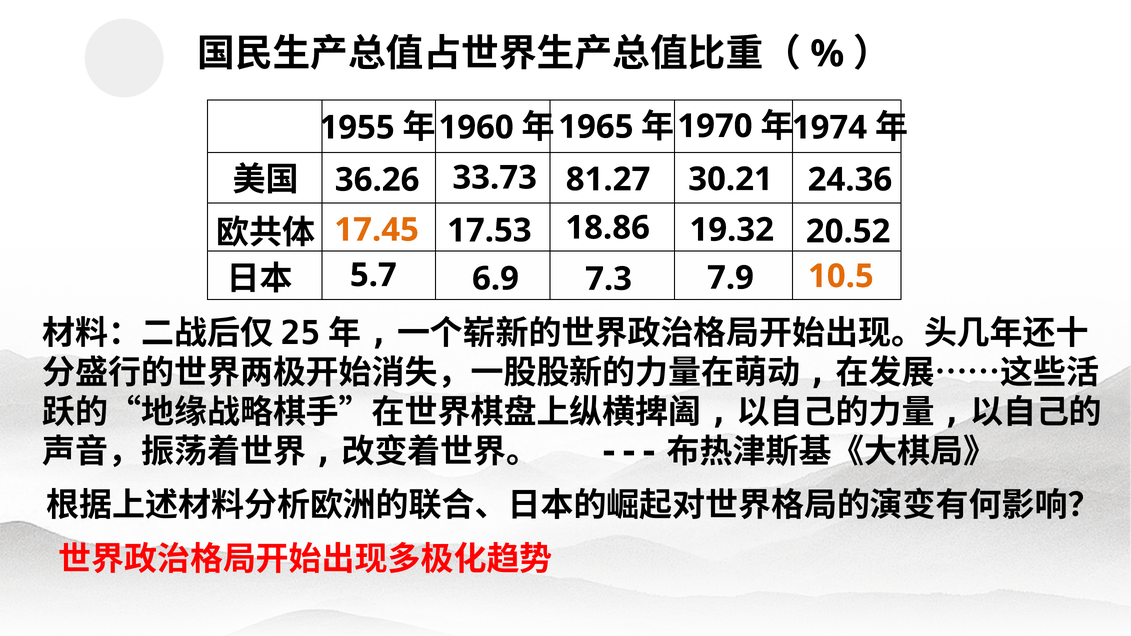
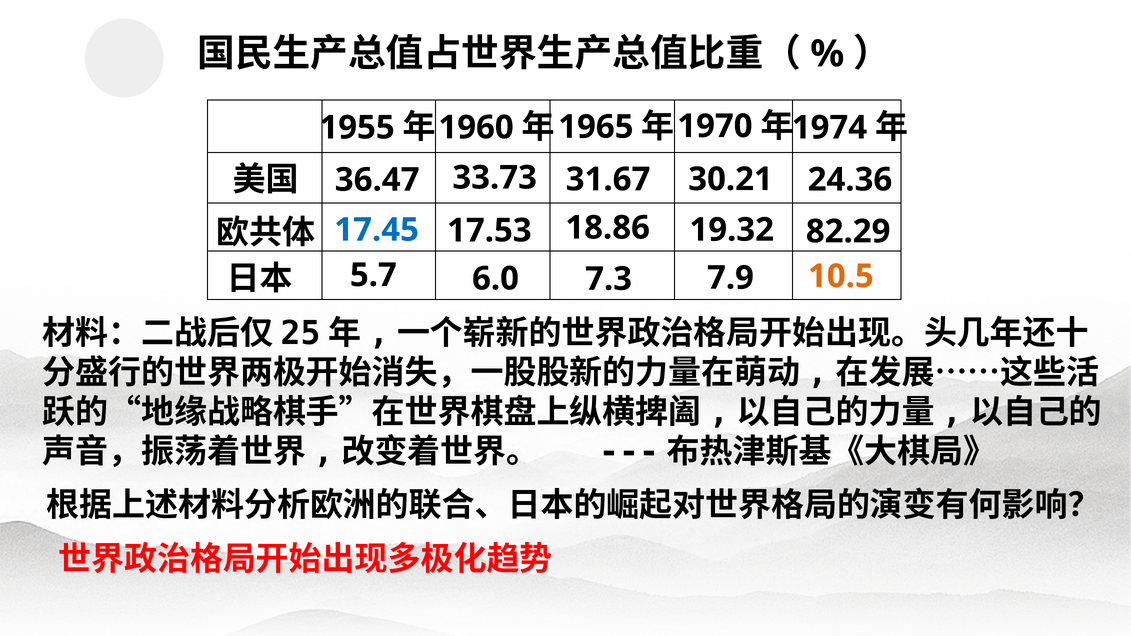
36.26: 36.26 -> 36.47
81.27: 81.27 -> 31.67
17.45 colour: orange -> blue
20.52: 20.52 -> 82.29
6.9: 6.9 -> 6.0
